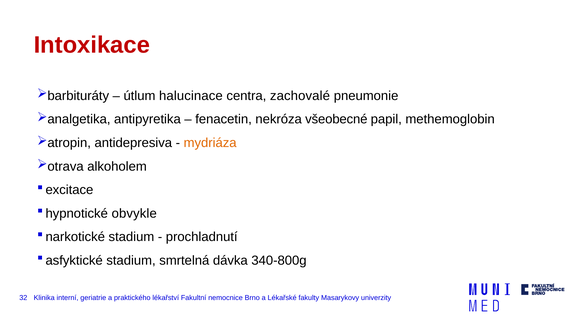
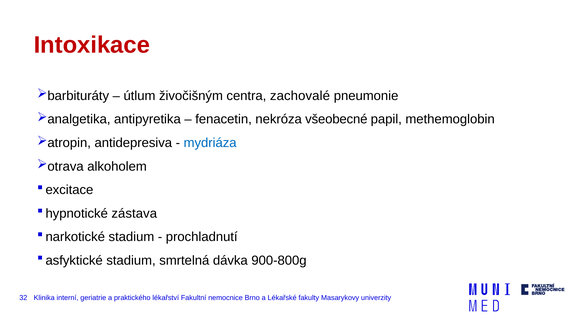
halucinace: halucinace -> živočišným
mydriáza colour: orange -> blue
obvykle: obvykle -> zástava
340-800g: 340-800g -> 900-800g
